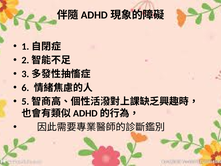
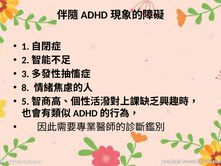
6: 6 -> 8
